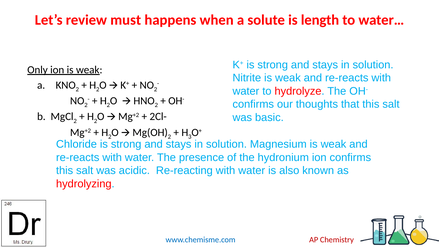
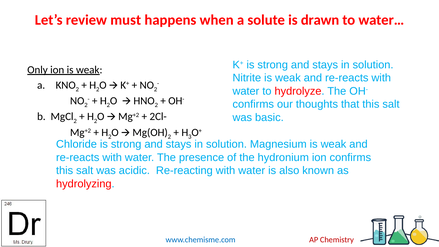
length: length -> drawn
